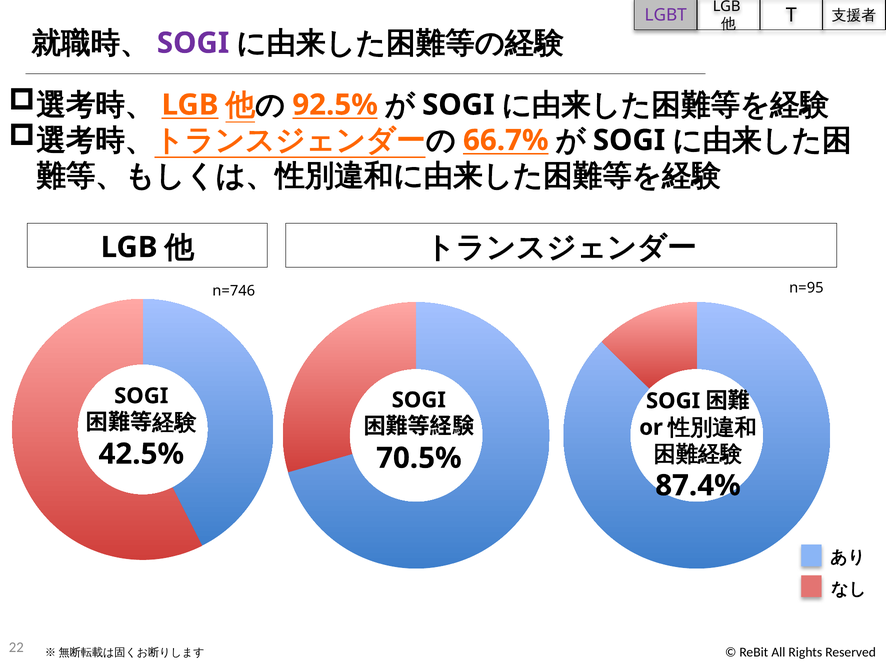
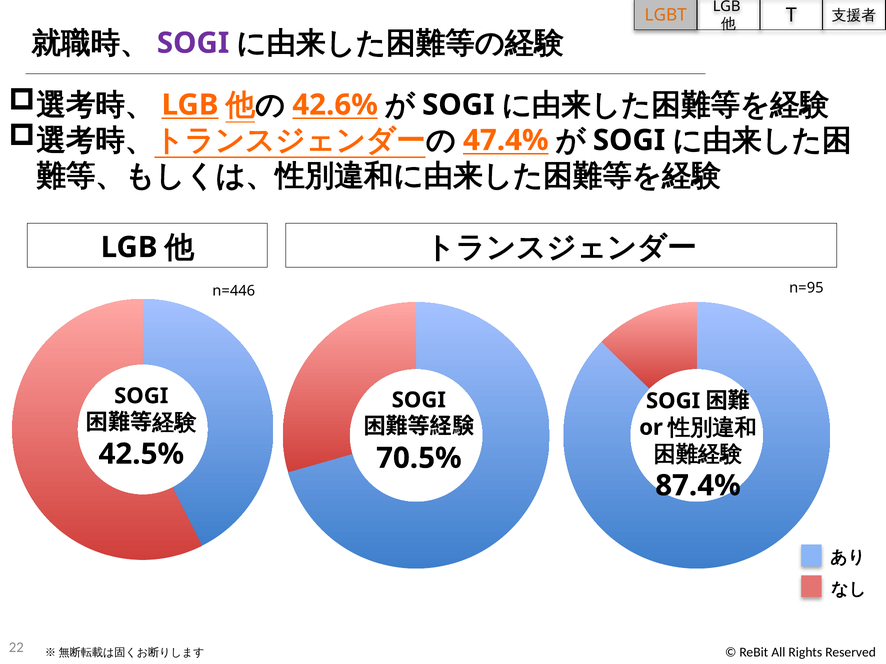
LGBT colour: purple -> orange
92.5%: 92.5% -> 42.6%
66.7%: 66.7% -> 47.4%
n=746: n=746 -> n=446
